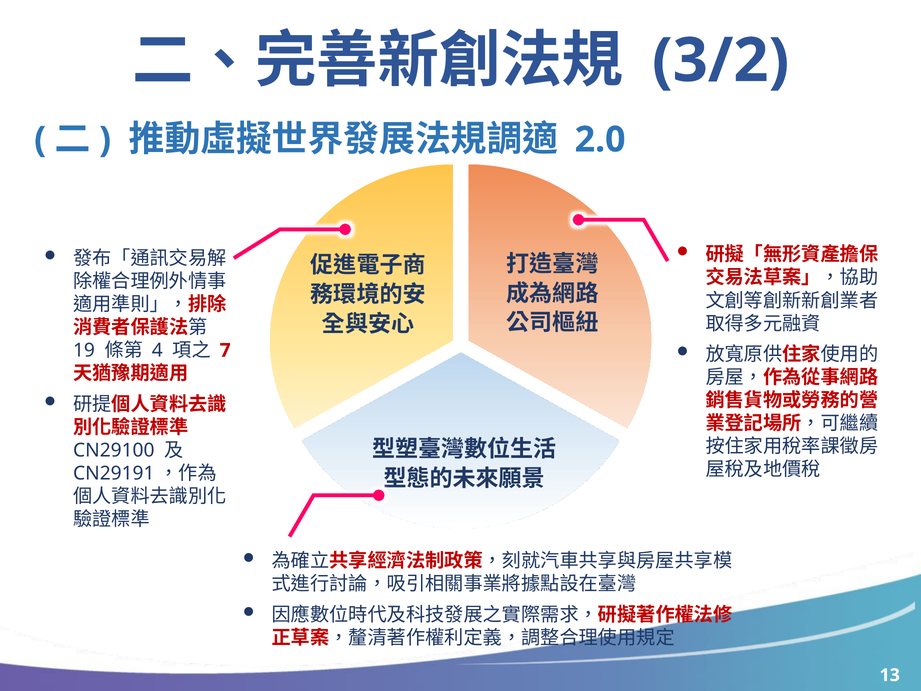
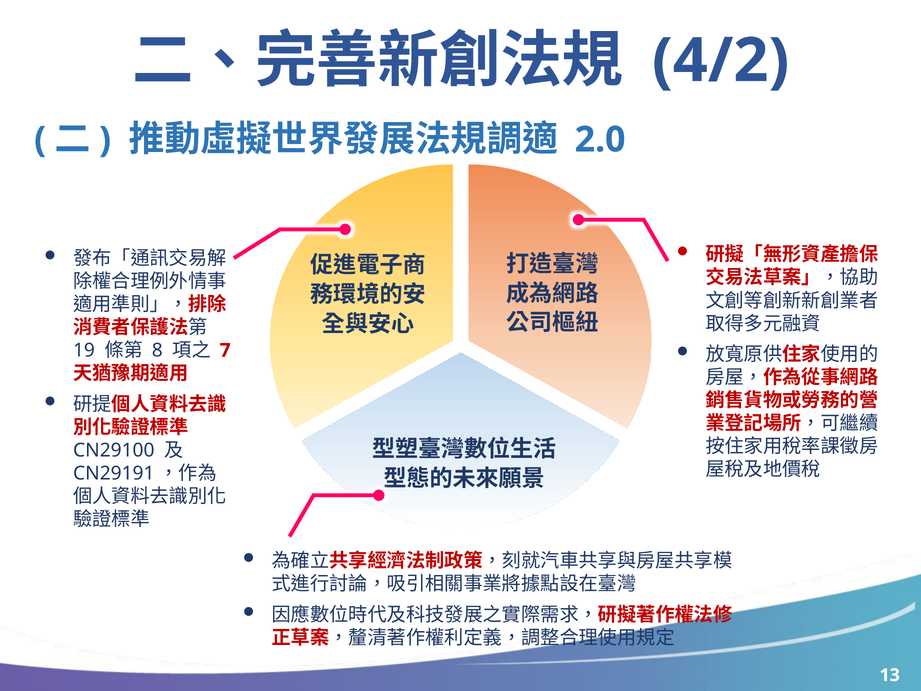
3/2: 3/2 -> 4/2
4: 4 -> 8
